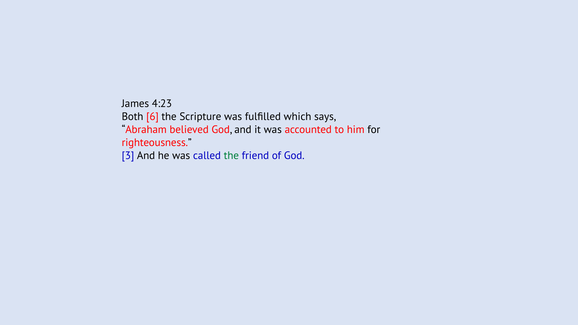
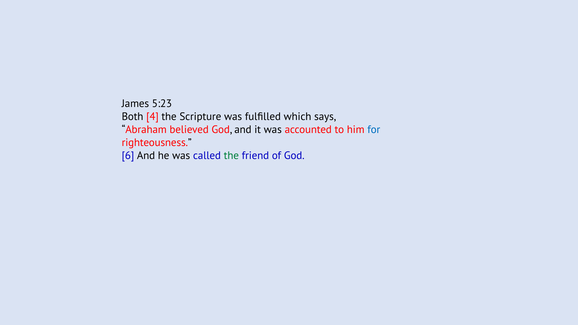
4:23: 4:23 -> 5:23
6: 6 -> 4
for colour: black -> blue
3: 3 -> 6
